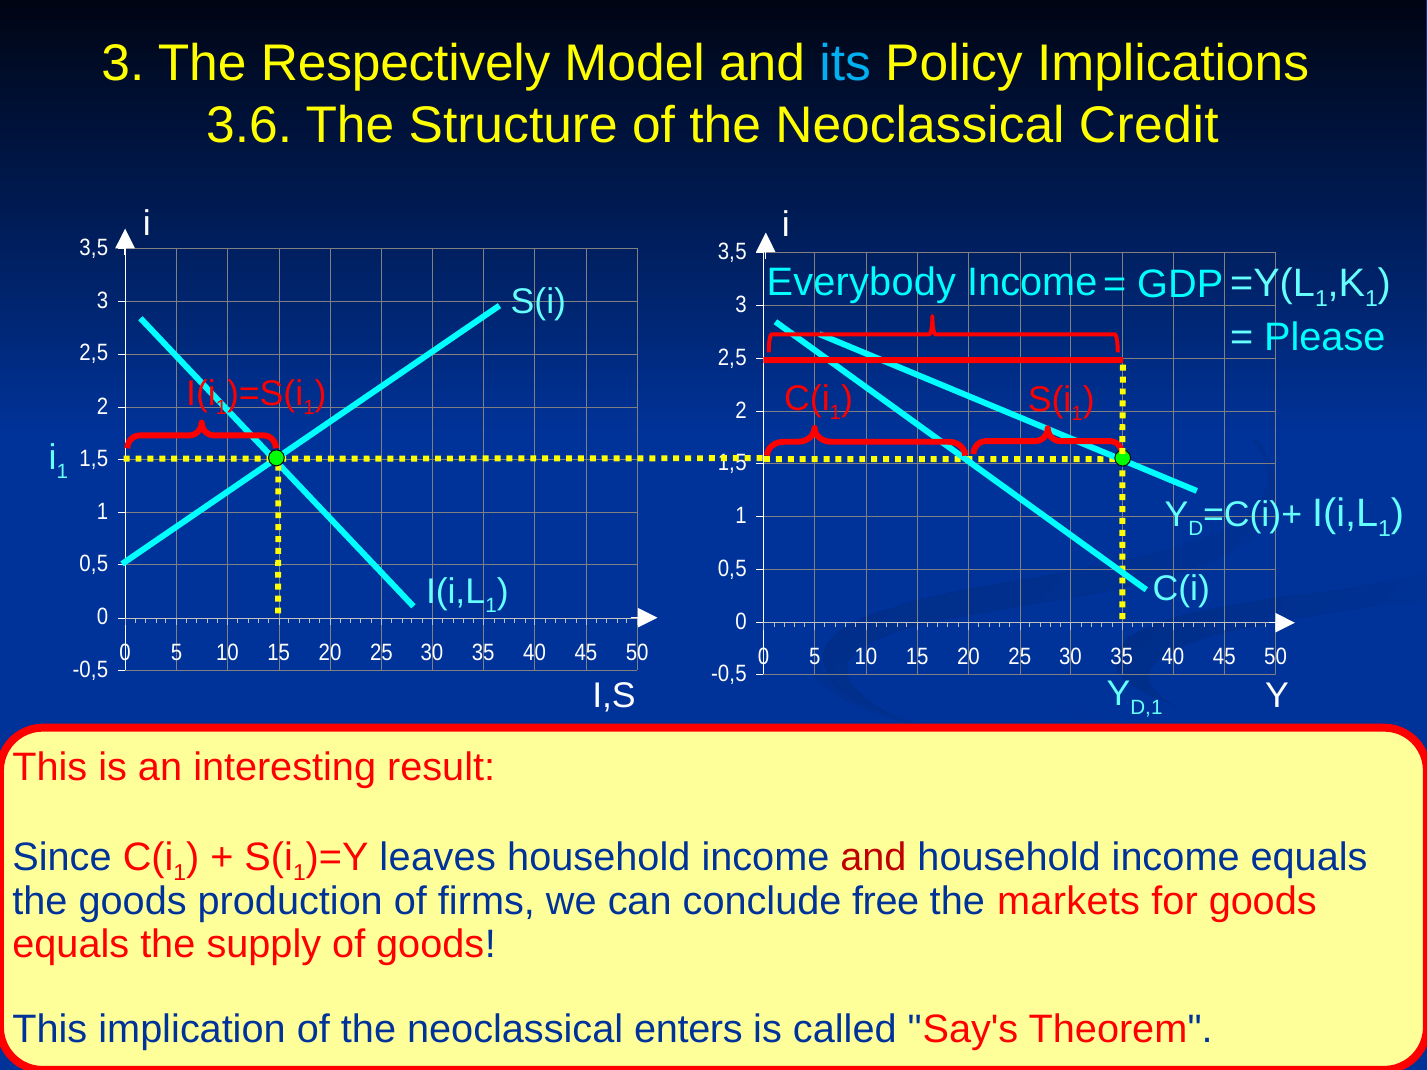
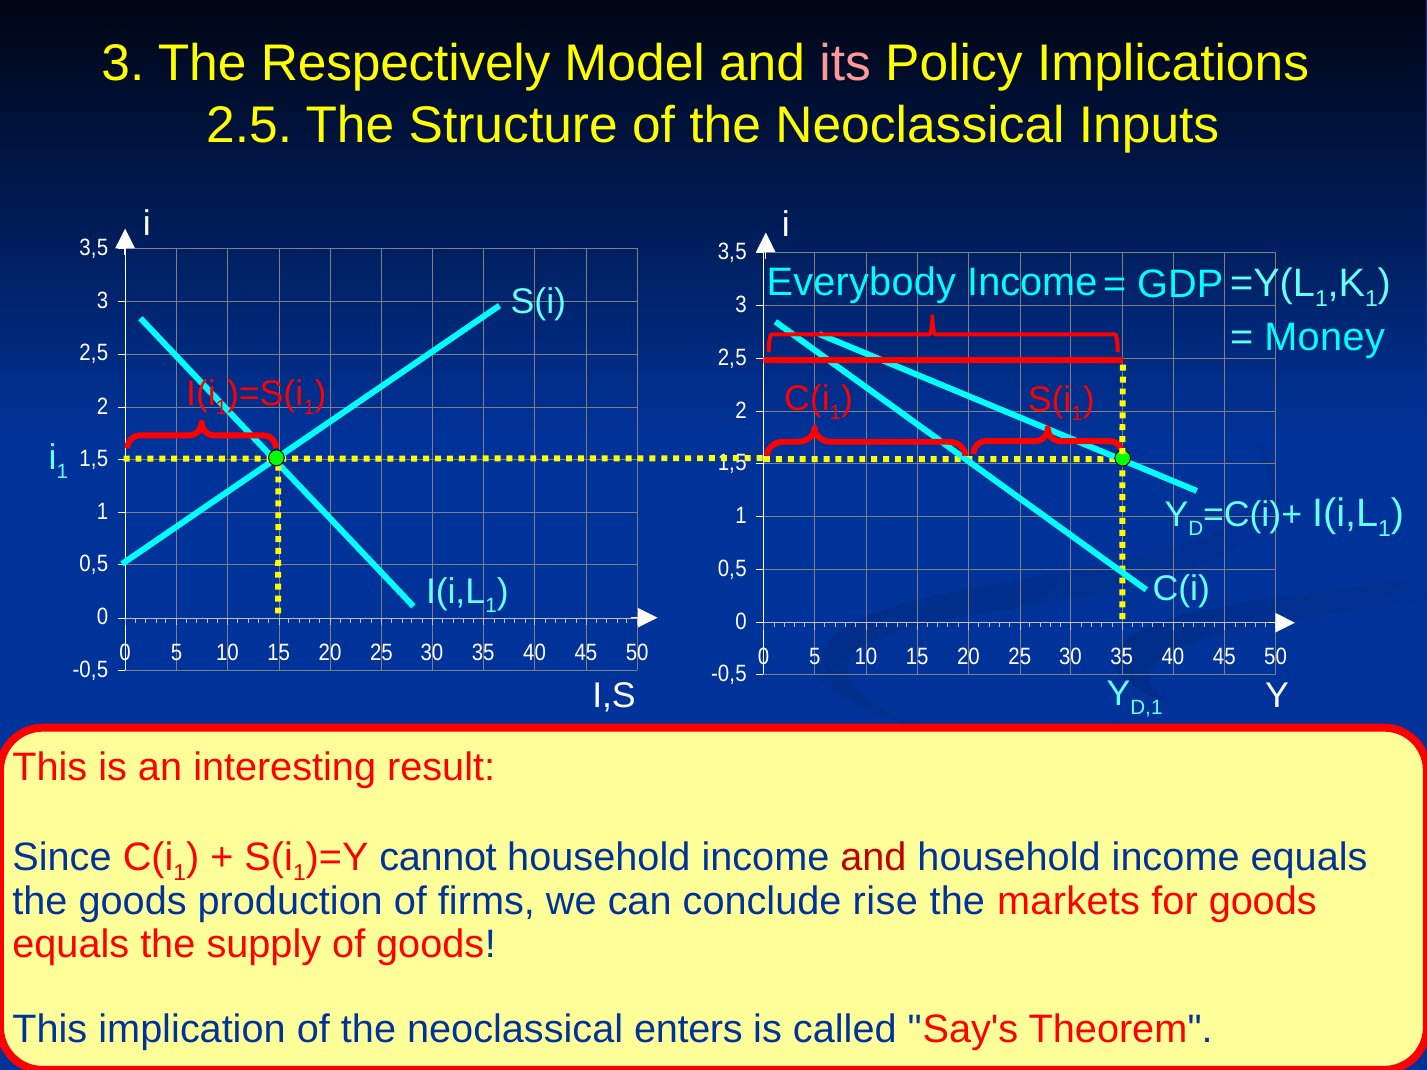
its colour: light blue -> pink
3.6: 3.6 -> 2.5
Credit: Credit -> Inputs
Please: Please -> Money
leaves: leaves -> cannot
free: free -> rise
